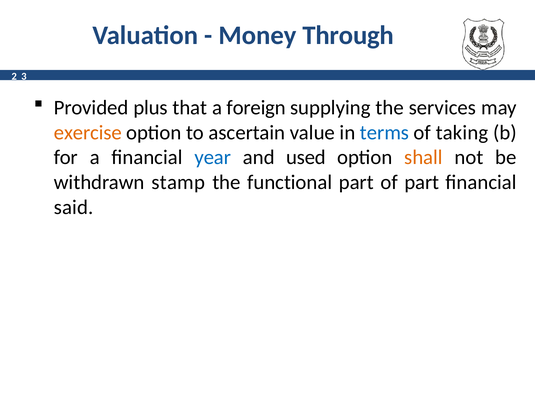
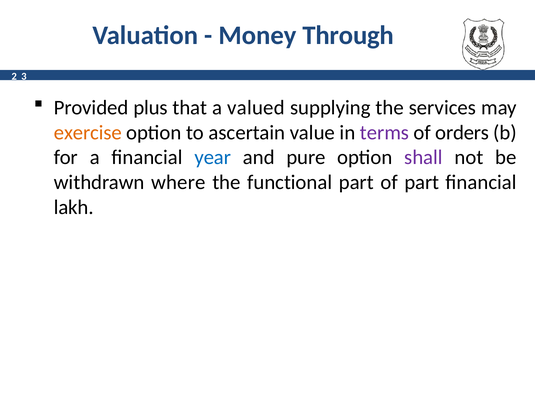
foreign: foreign -> valued
terms colour: blue -> purple
taking: taking -> orders
used: used -> pure
shall colour: orange -> purple
stamp: stamp -> where
said: said -> lakh
